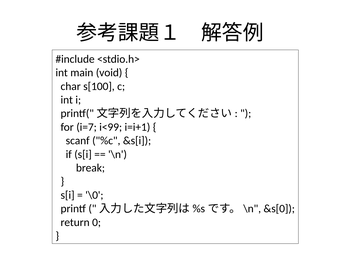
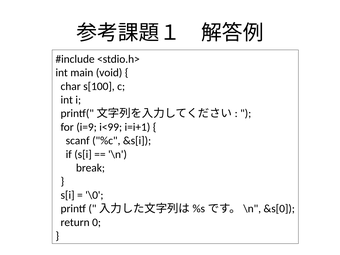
i=7: i=7 -> i=9
